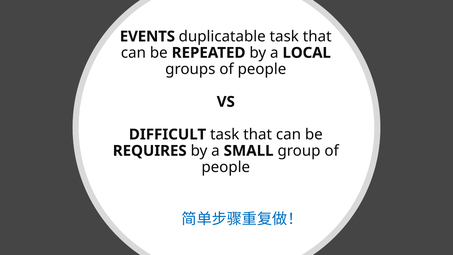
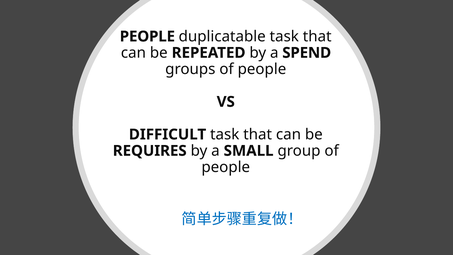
EVENTS at (147, 36): EVENTS -> PEOPLE
LOCAL: LOCAL -> SPEND
